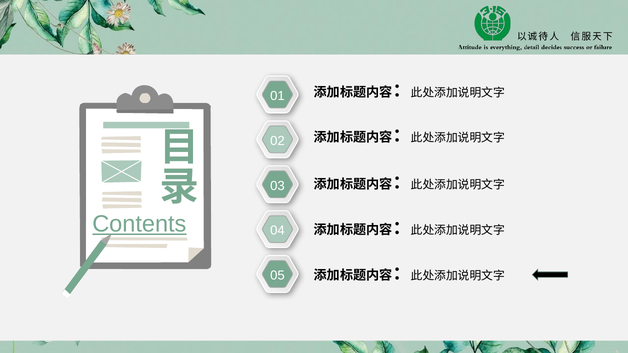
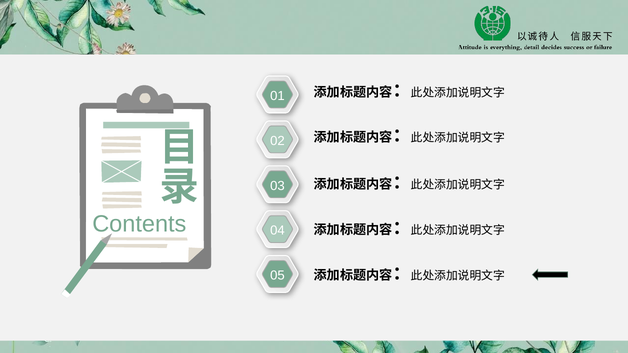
Contents underline: present -> none
